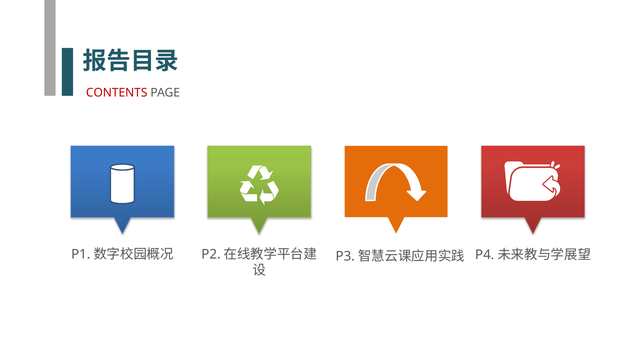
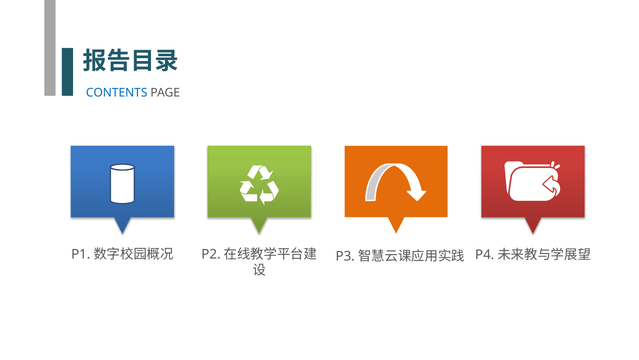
CONTENTS colour: red -> blue
